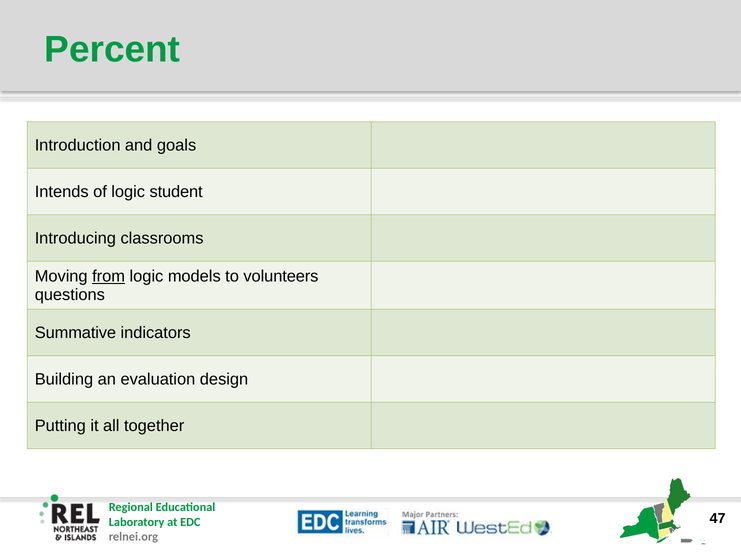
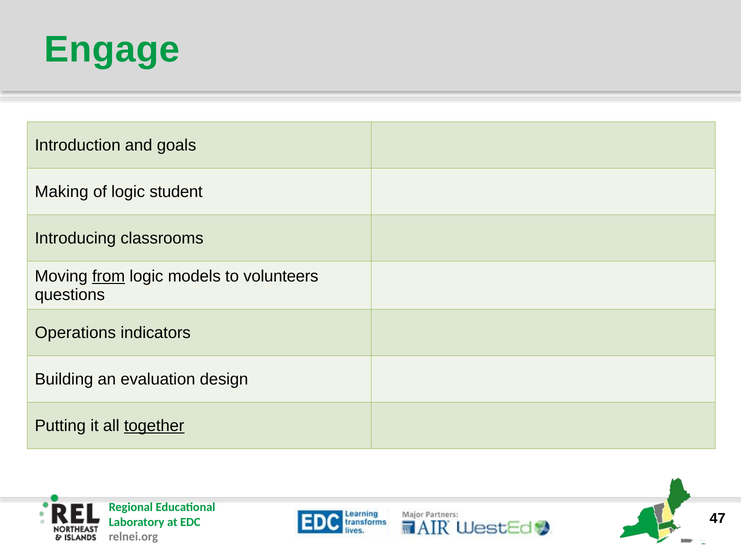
Percent: Percent -> Engage
Intends: Intends -> Making
Summative: Summative -> Operations
together underline: none -> present
